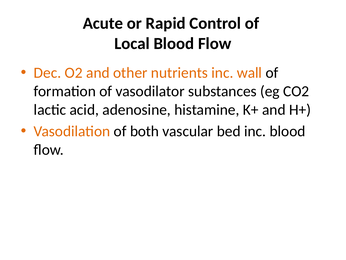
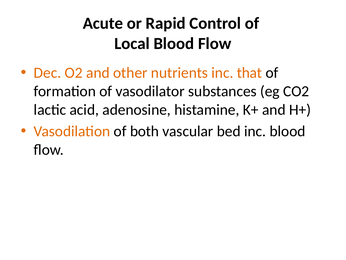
wall: wall -> that
